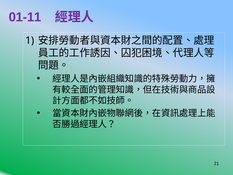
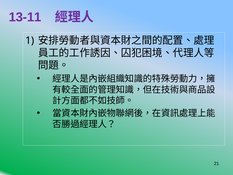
01-11: 01-11 -> 13-11
